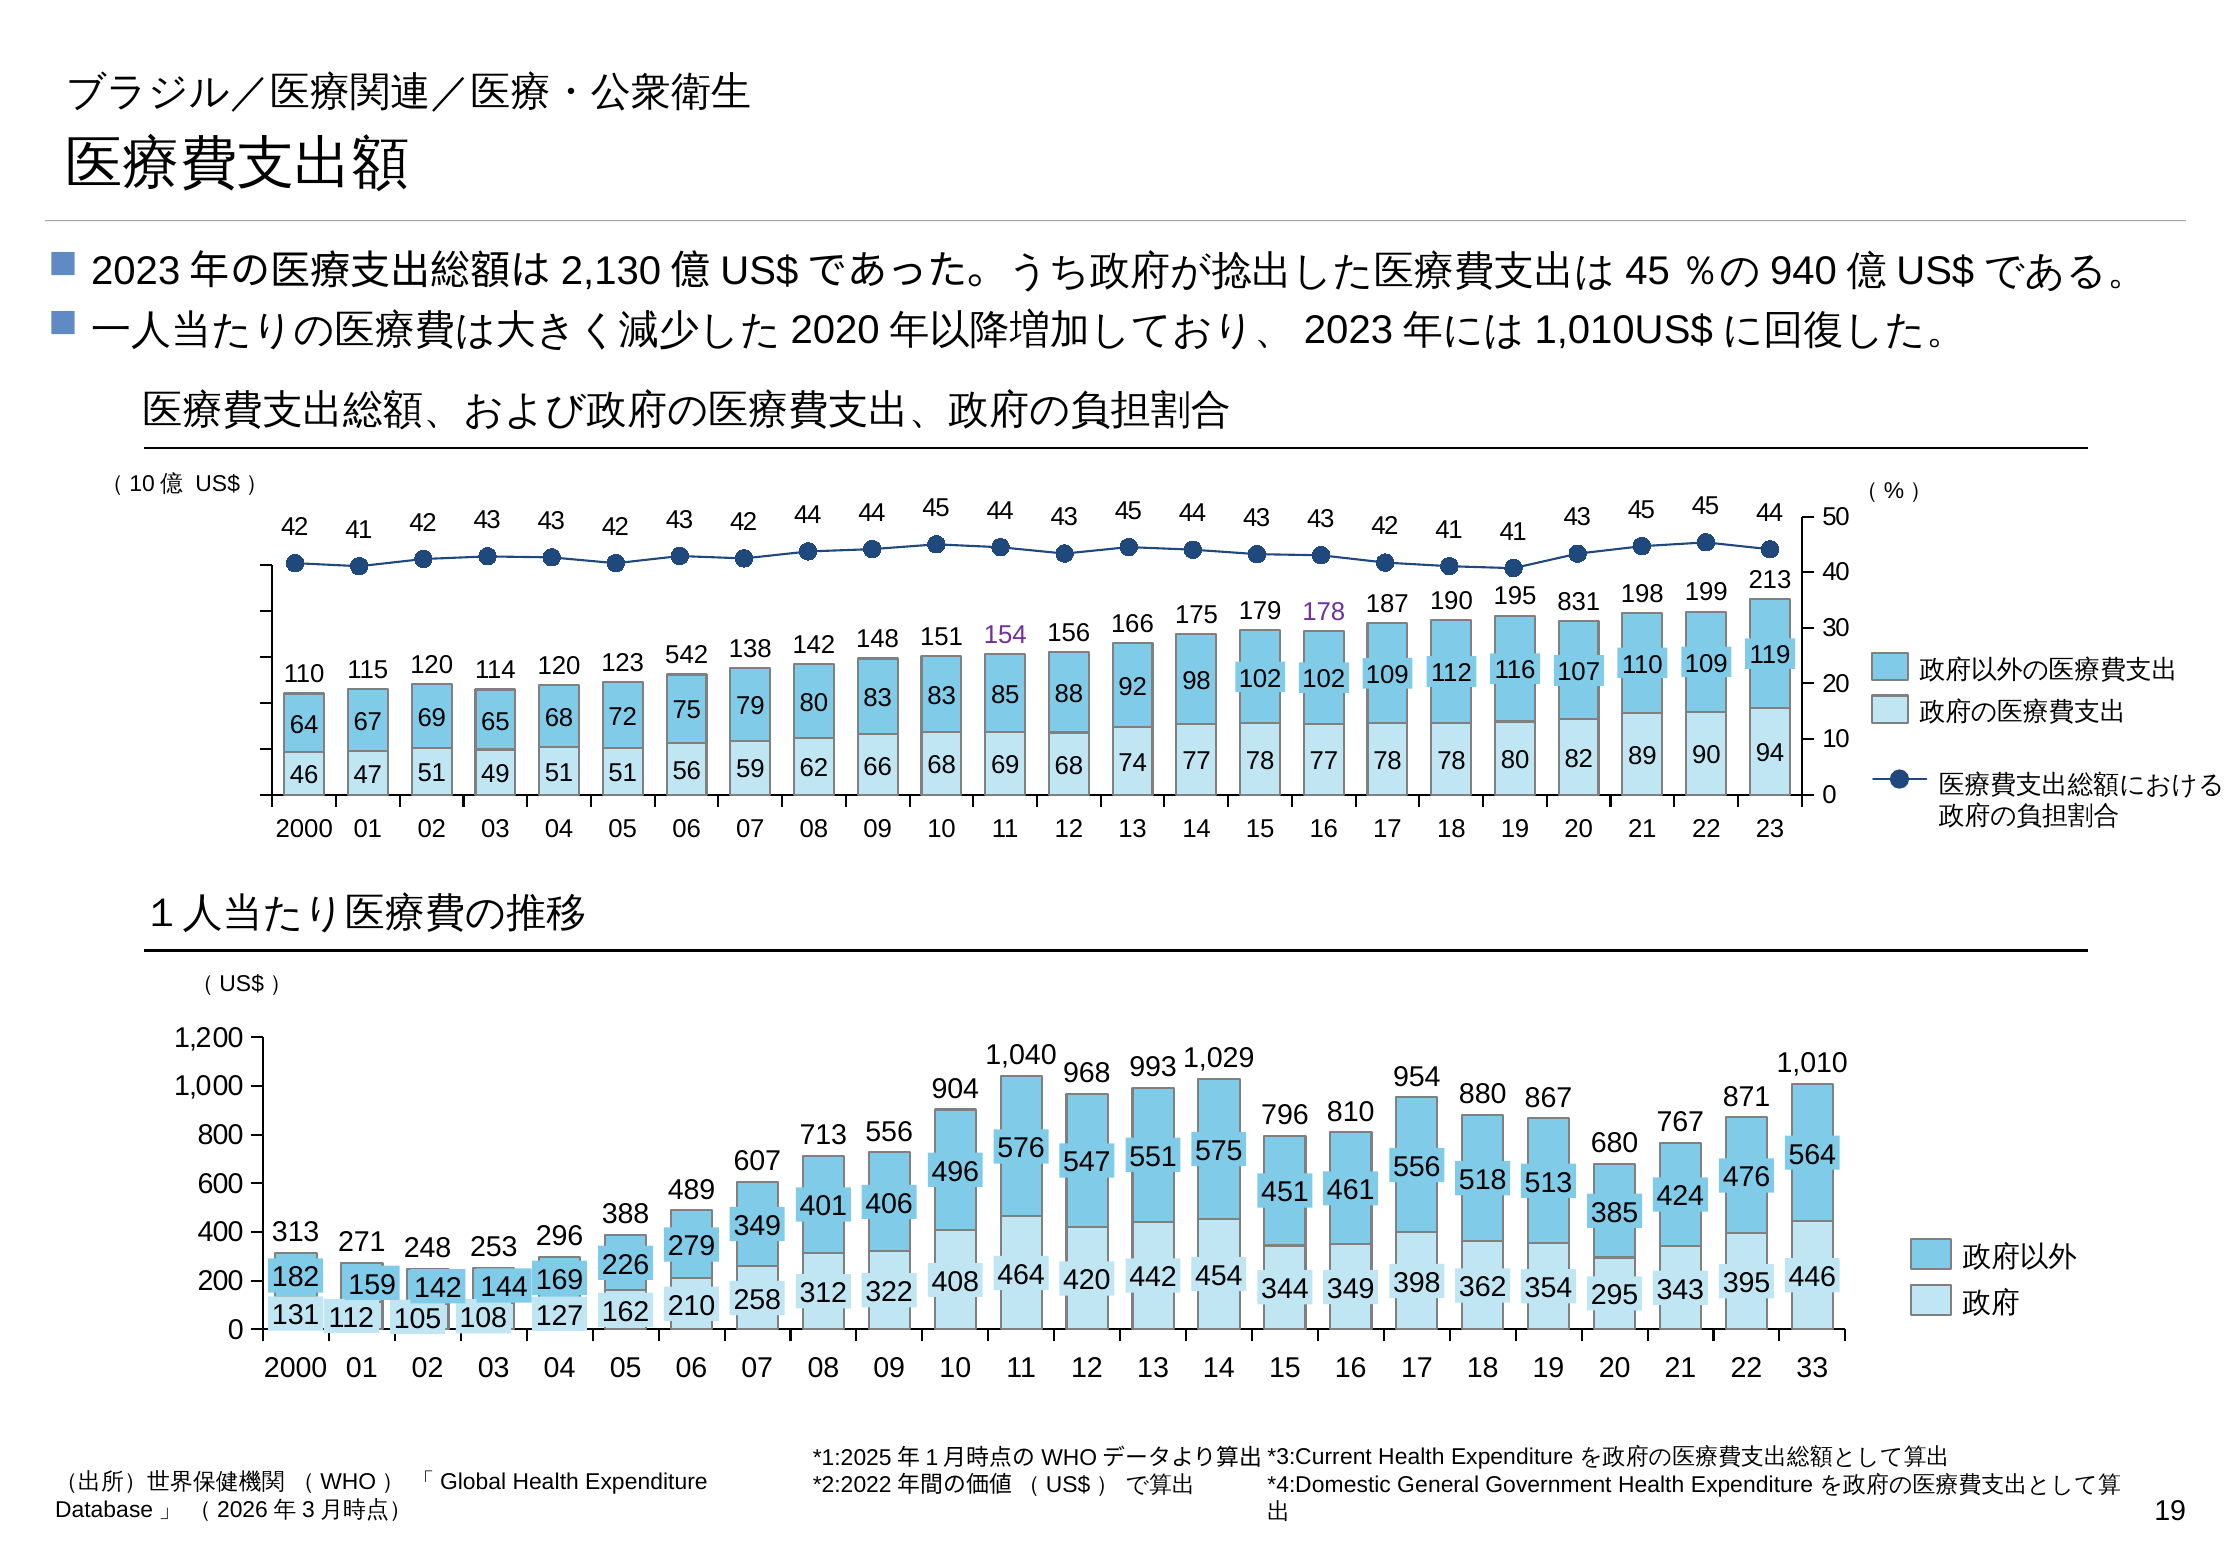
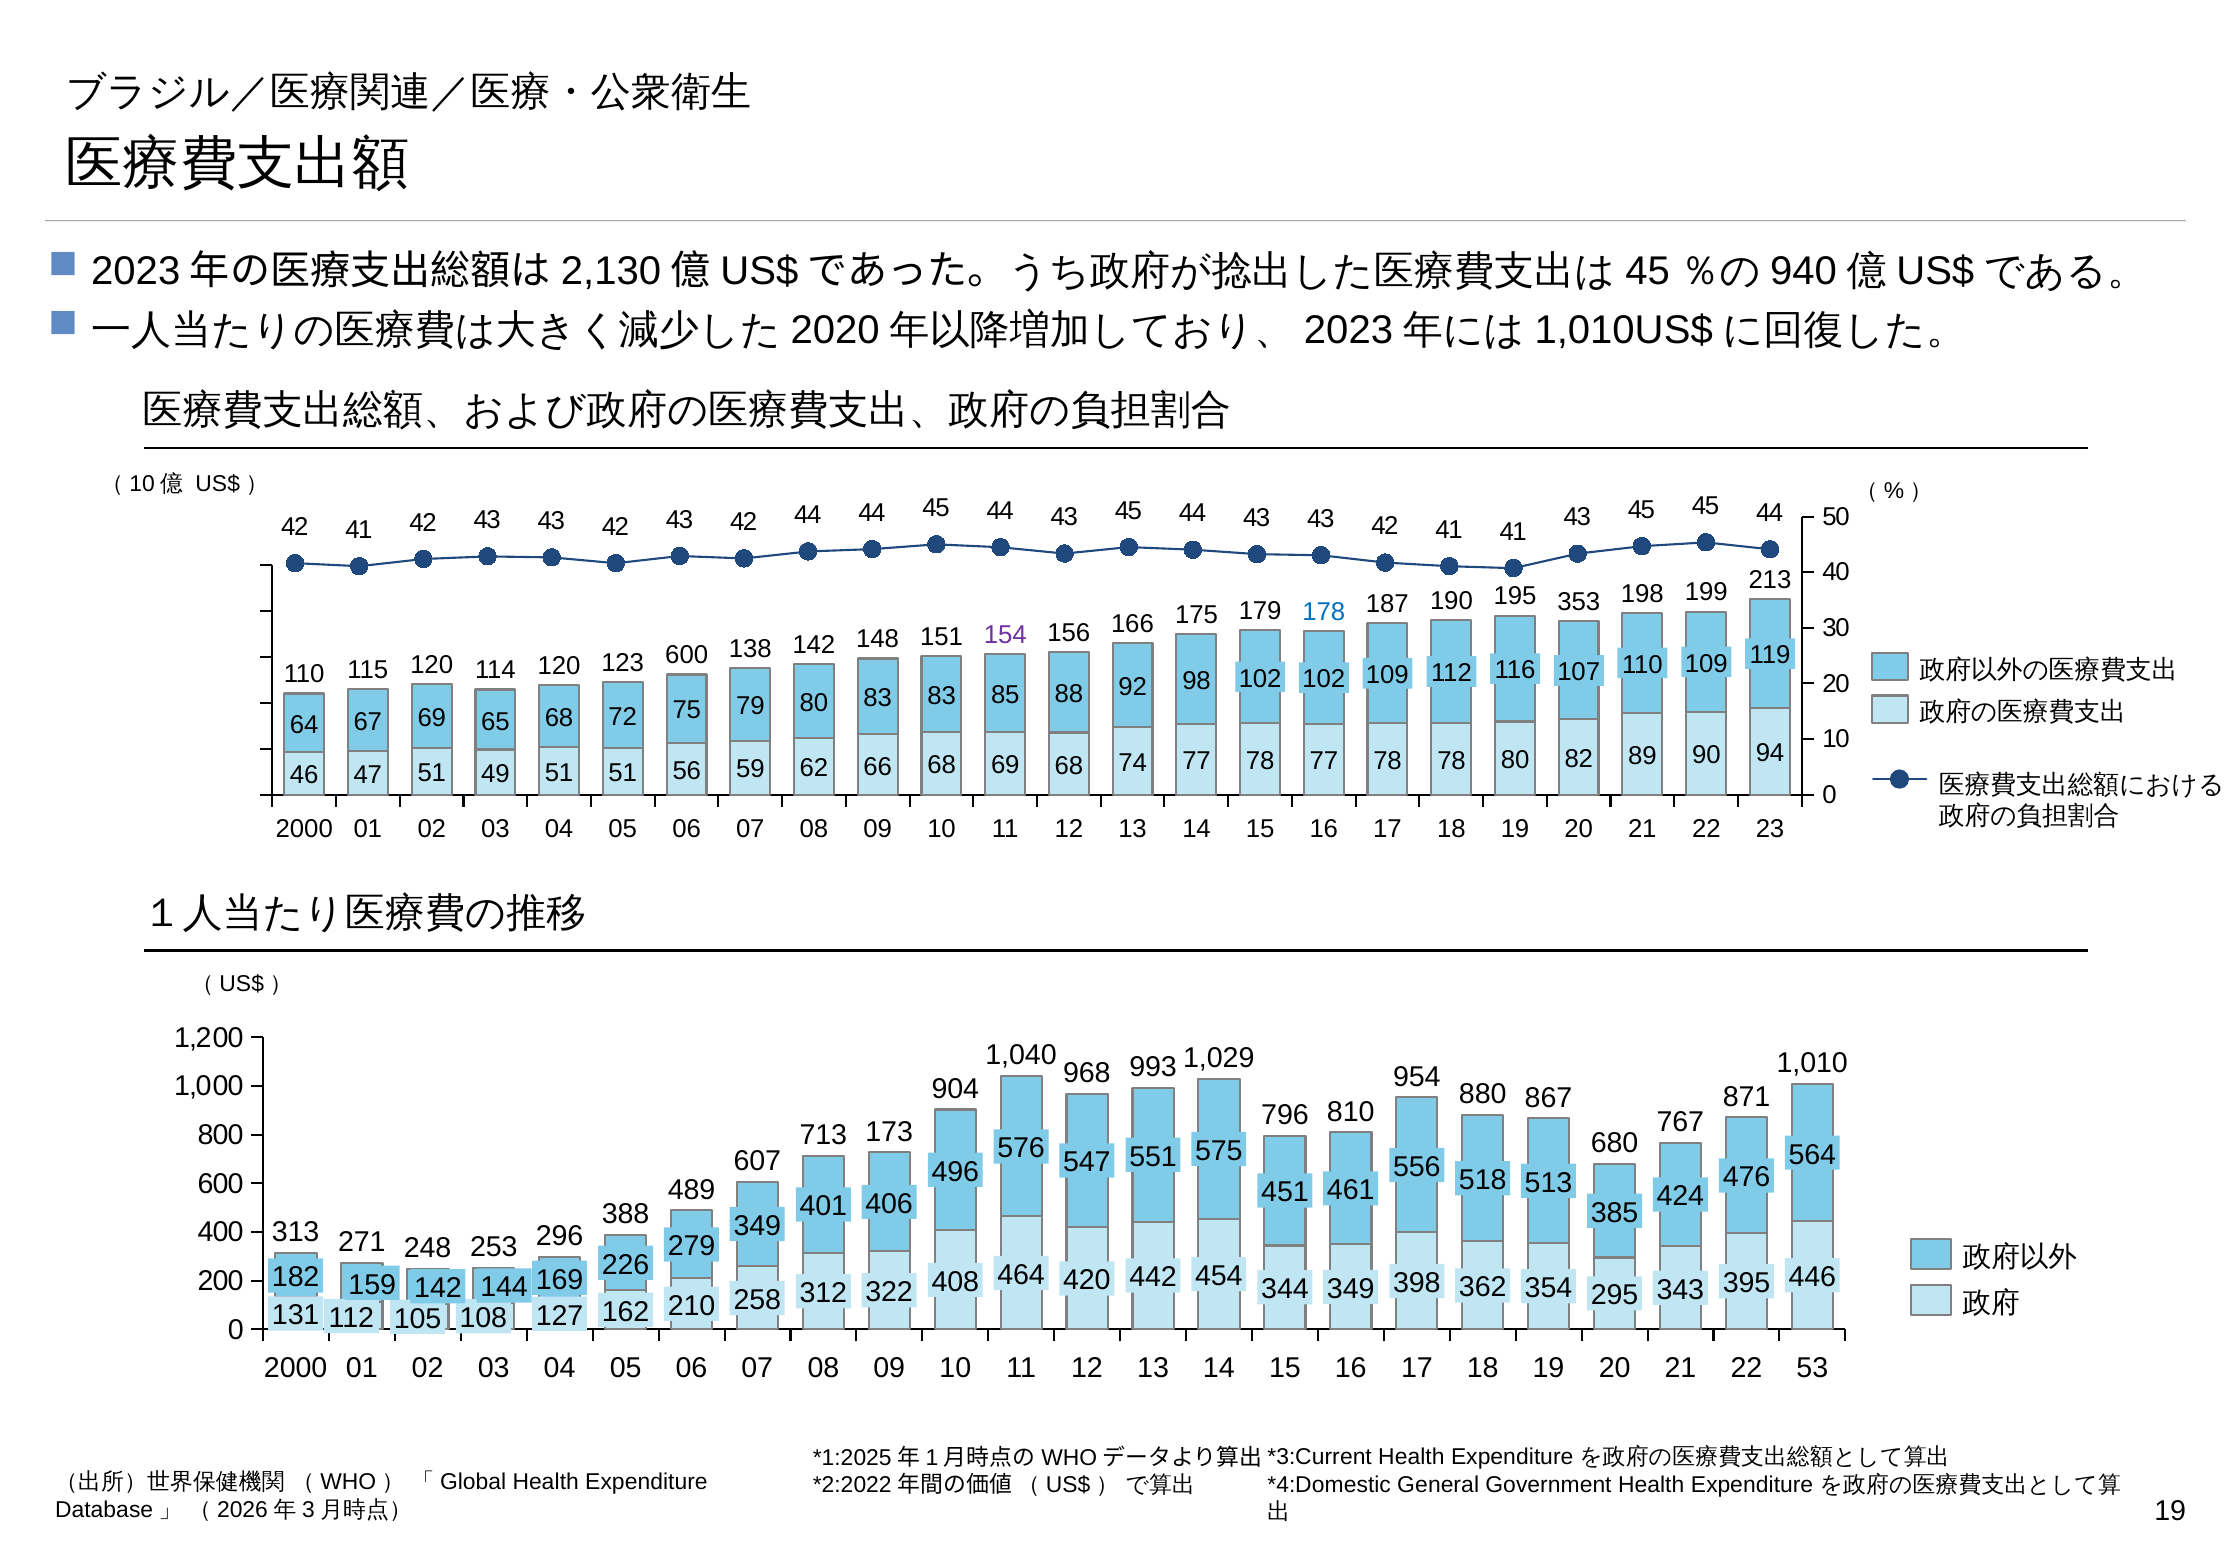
178 colour: purple -> blue
831: 831 -> 353
123 542: 542 -> 600
713 556: 556 -> 173
33: 33 -> 53
